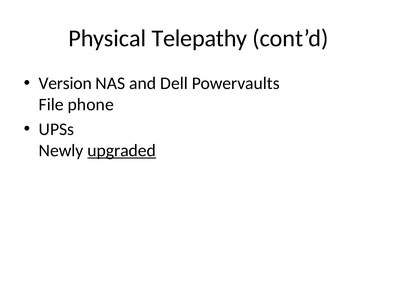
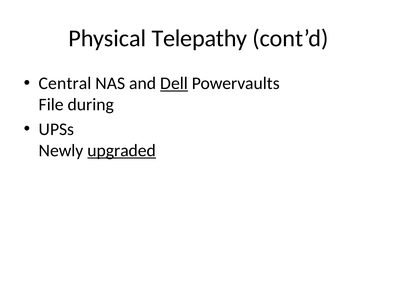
Version: Version -> Central
Dell underline: none -> present
phone: phone -> during
